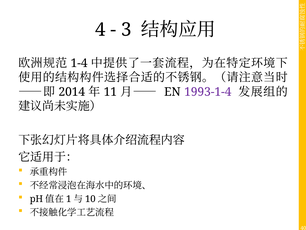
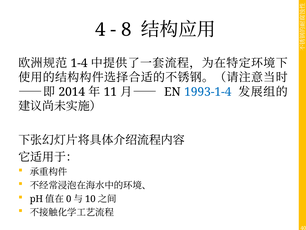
3: 3 -> 8
1993-1-4 colour: purple -> blue
1: 1 -> 0
